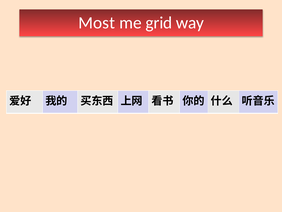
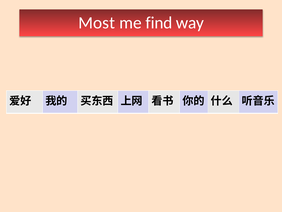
grid: grid -> find
